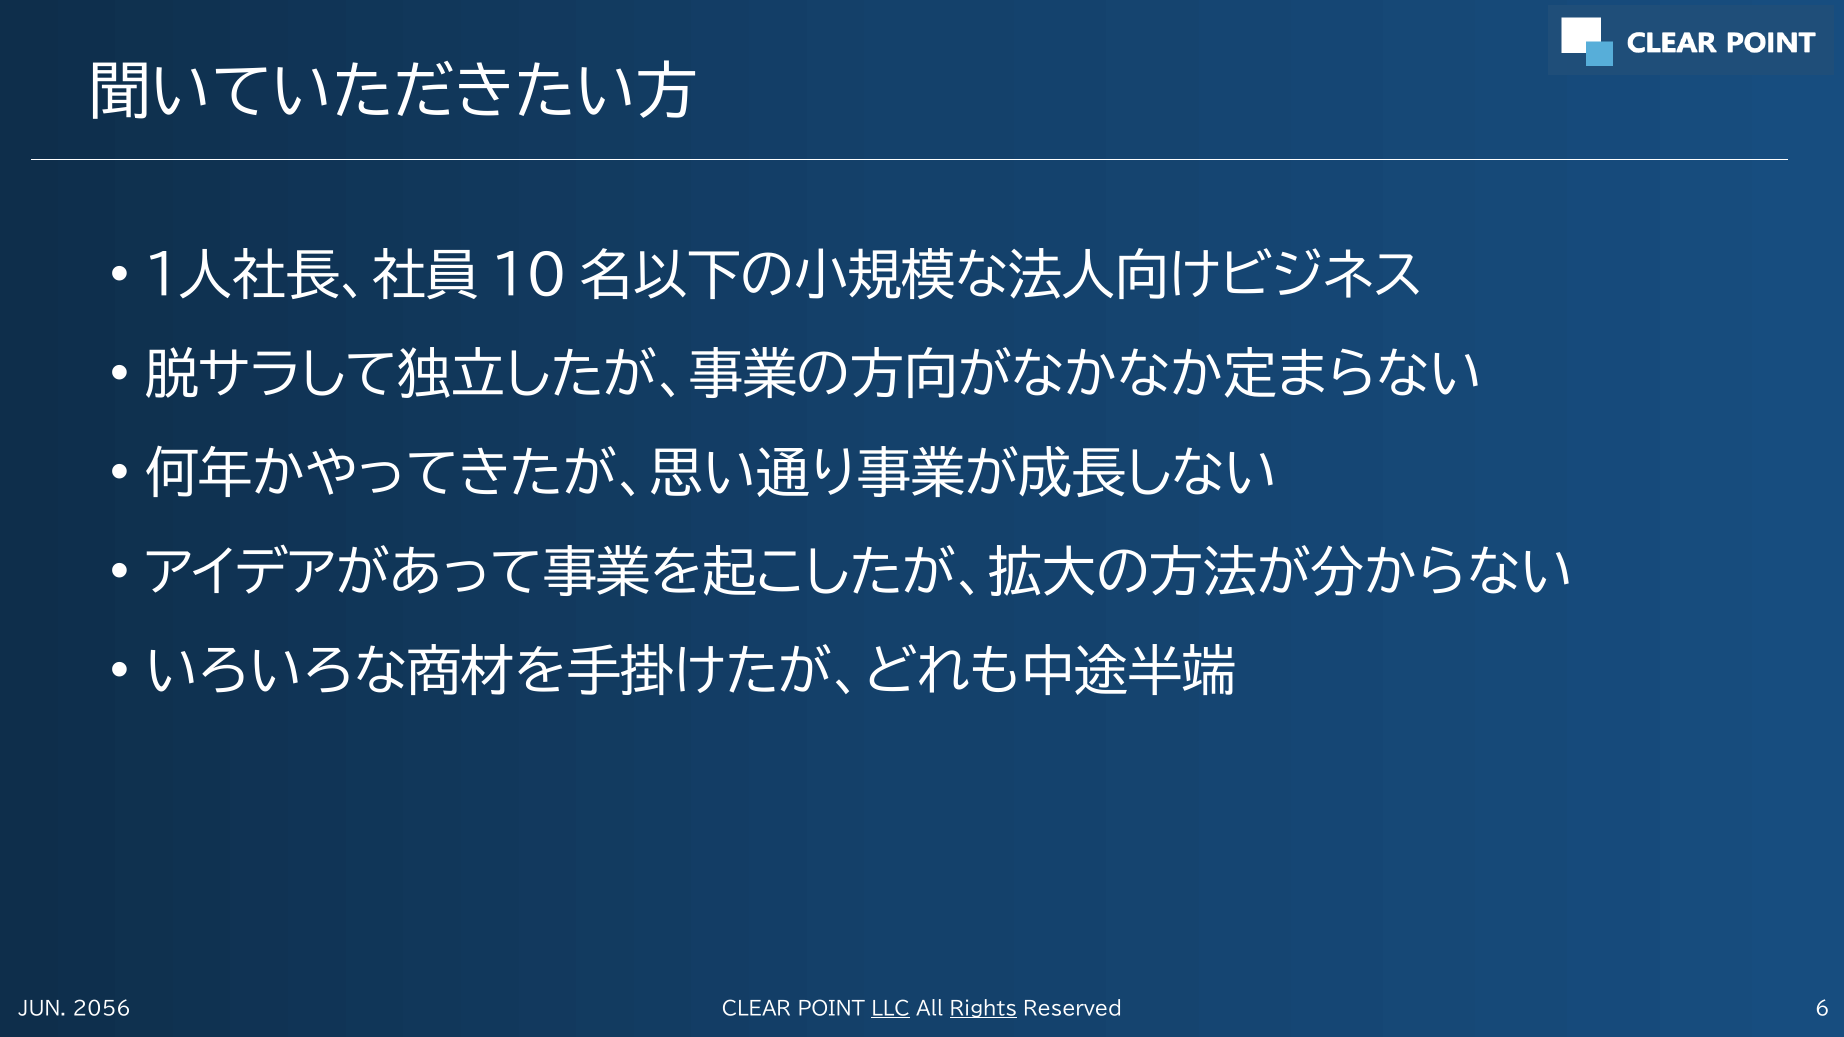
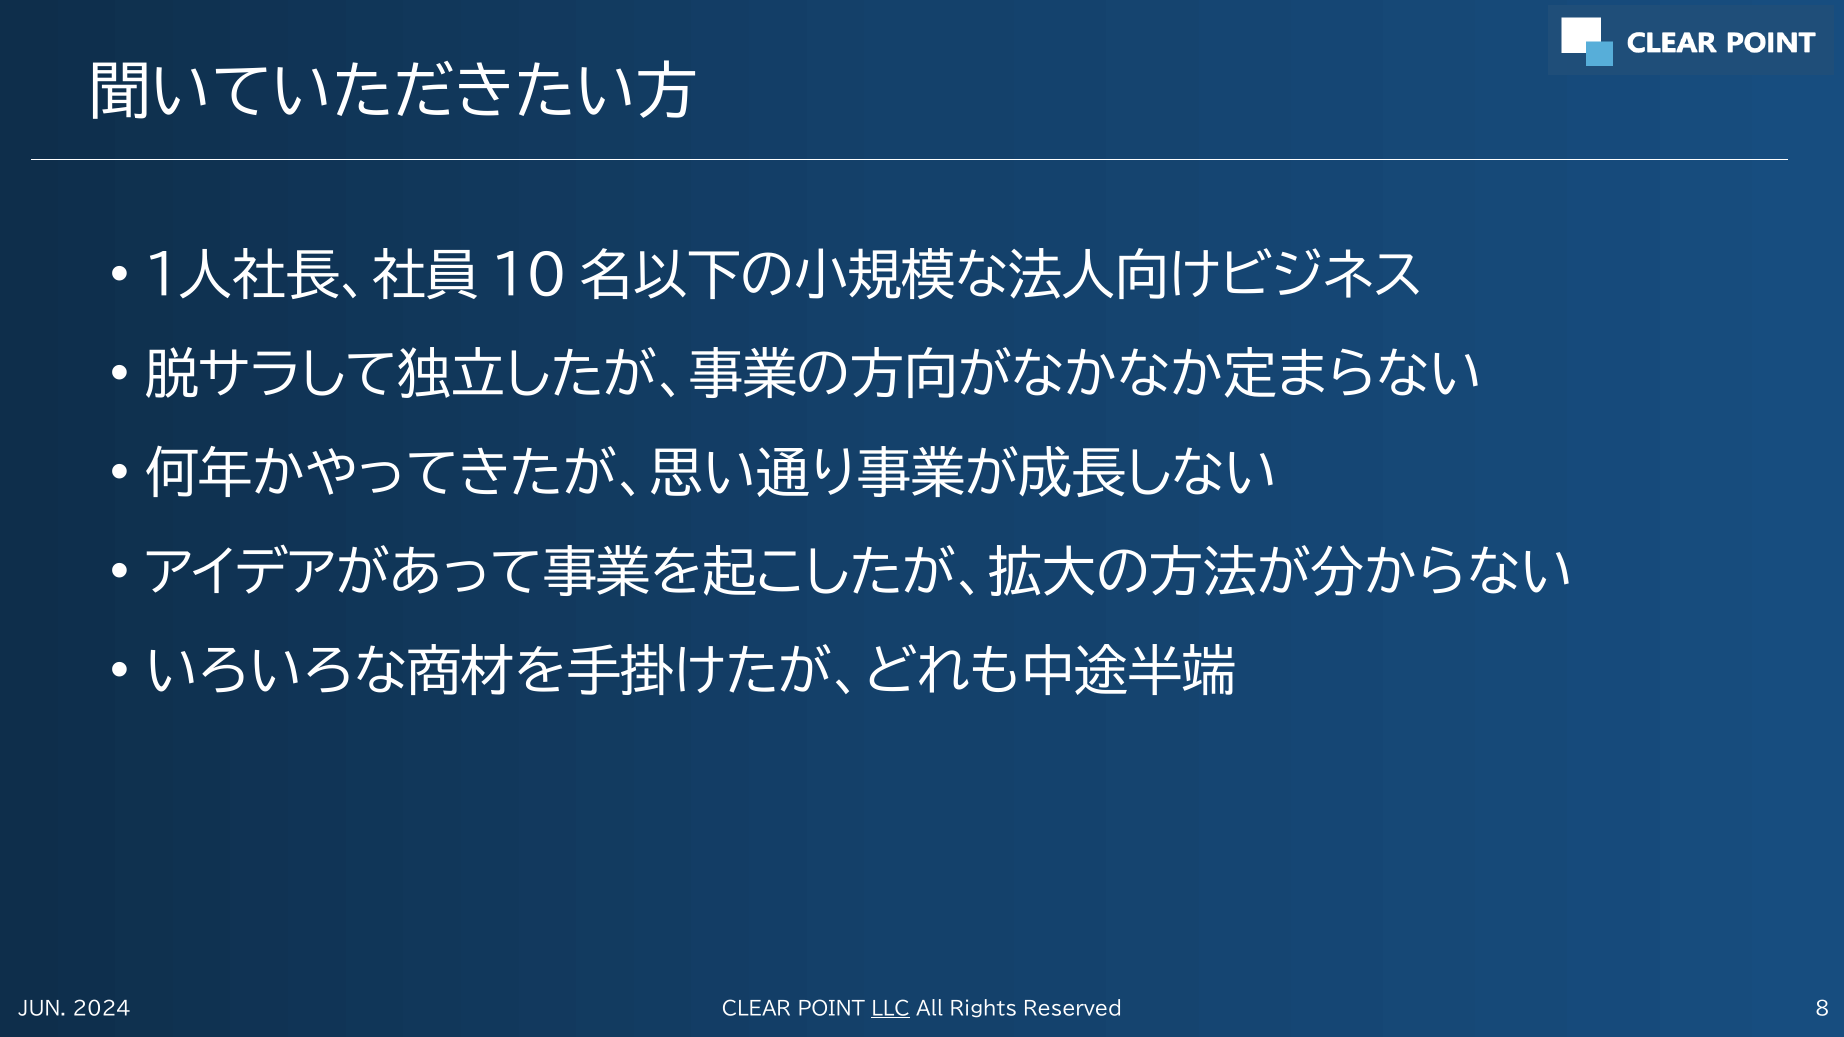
2056: 2056 -> 2024
Rights underline: present -> none
6: 6 -> 8
